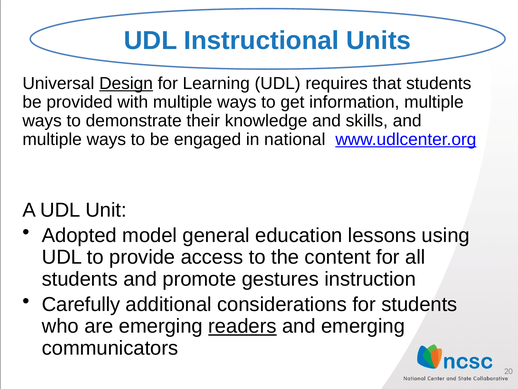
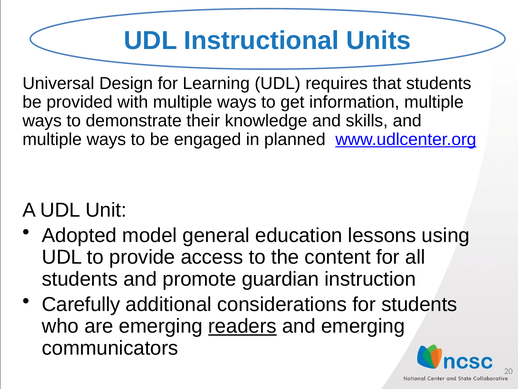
Design underline: present -> none
national: national -> planned
gestures: gestures -> guardian
